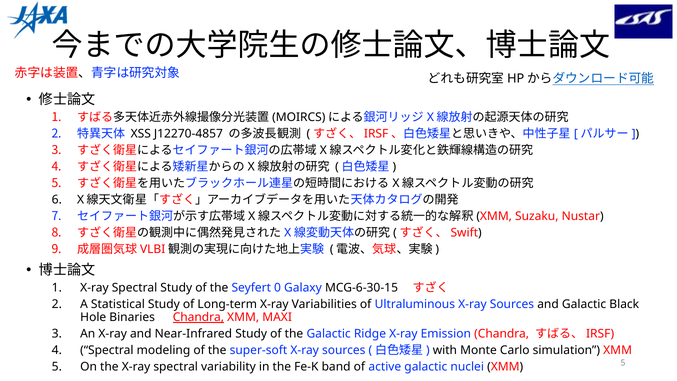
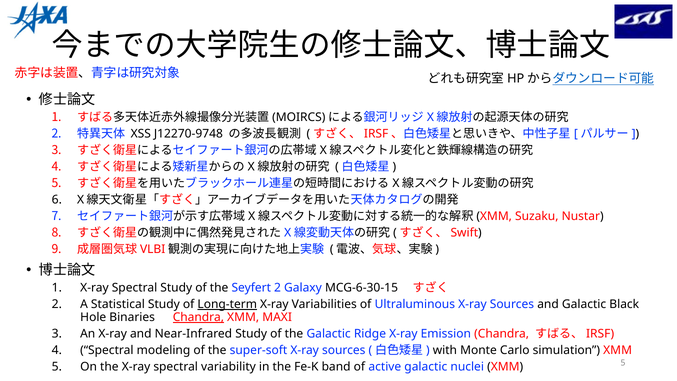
J12270-4857: J12270-4857 -> J12270-9748
Seyfert 0: 0 -> 2
Long-term underline: none -> present
